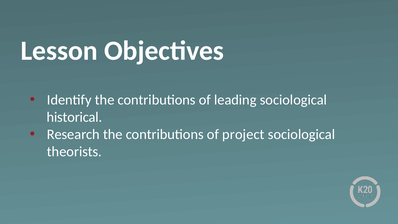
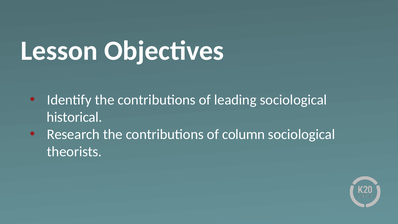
project: project -> column
